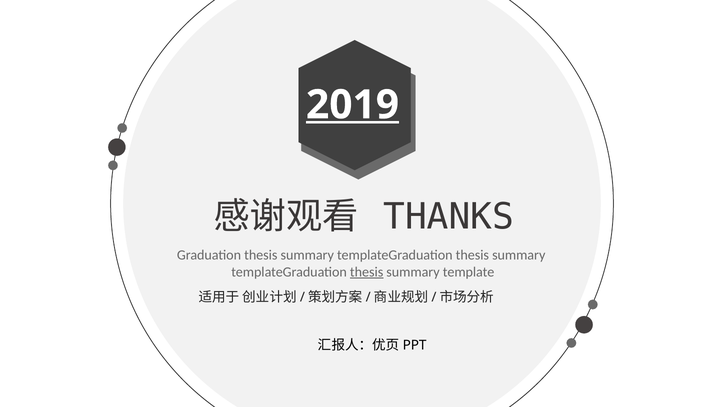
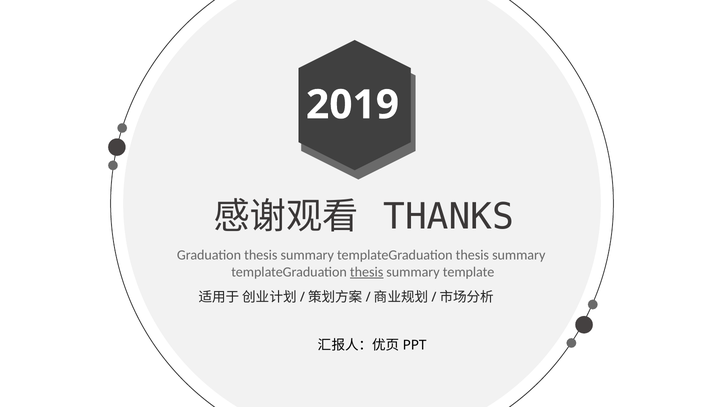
2019 underline: present -> none
